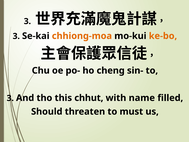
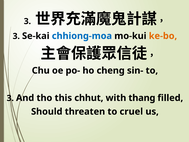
chhiong-moa colour: orange -> blue
name: name -> thang
must: must -> cruel
